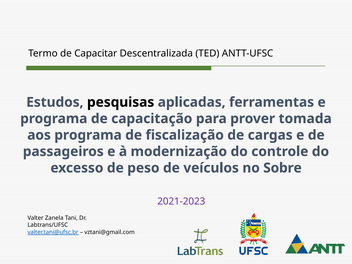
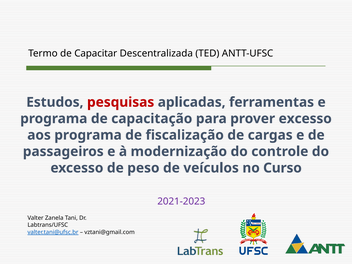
pesquisas colour: black -> red
prover tomada: tomada -> excesso
Sobre: Sobre -> Curso
